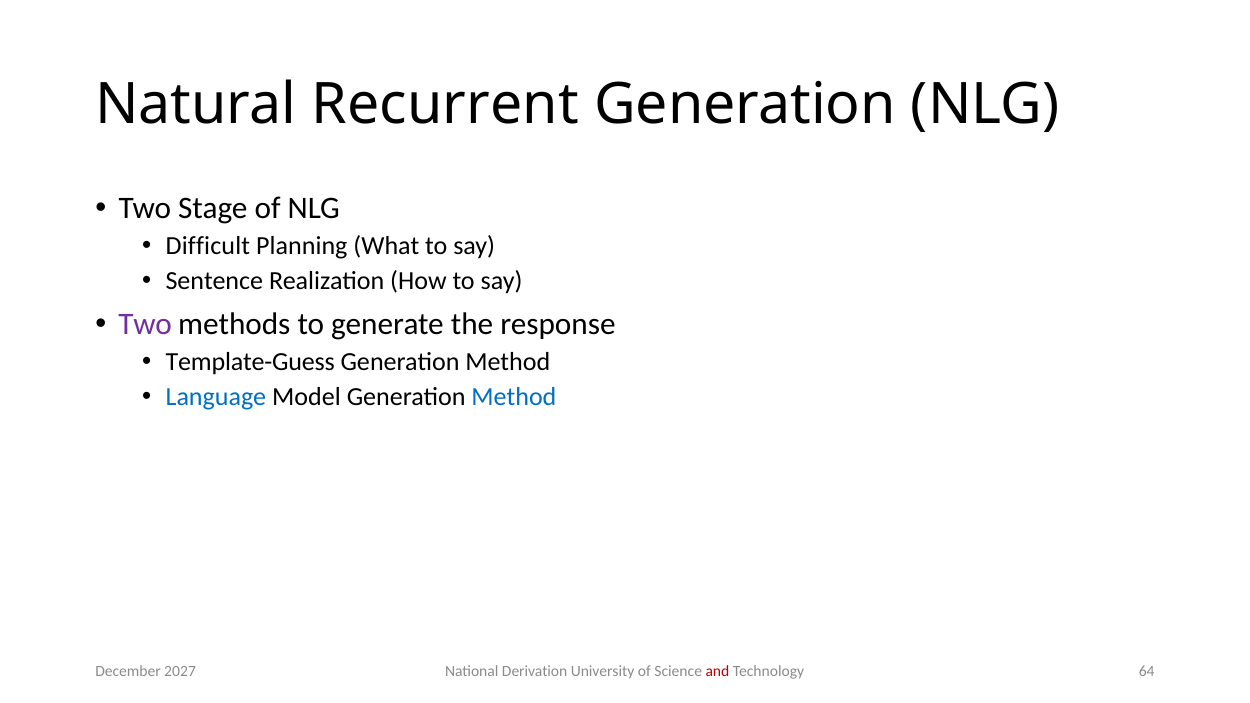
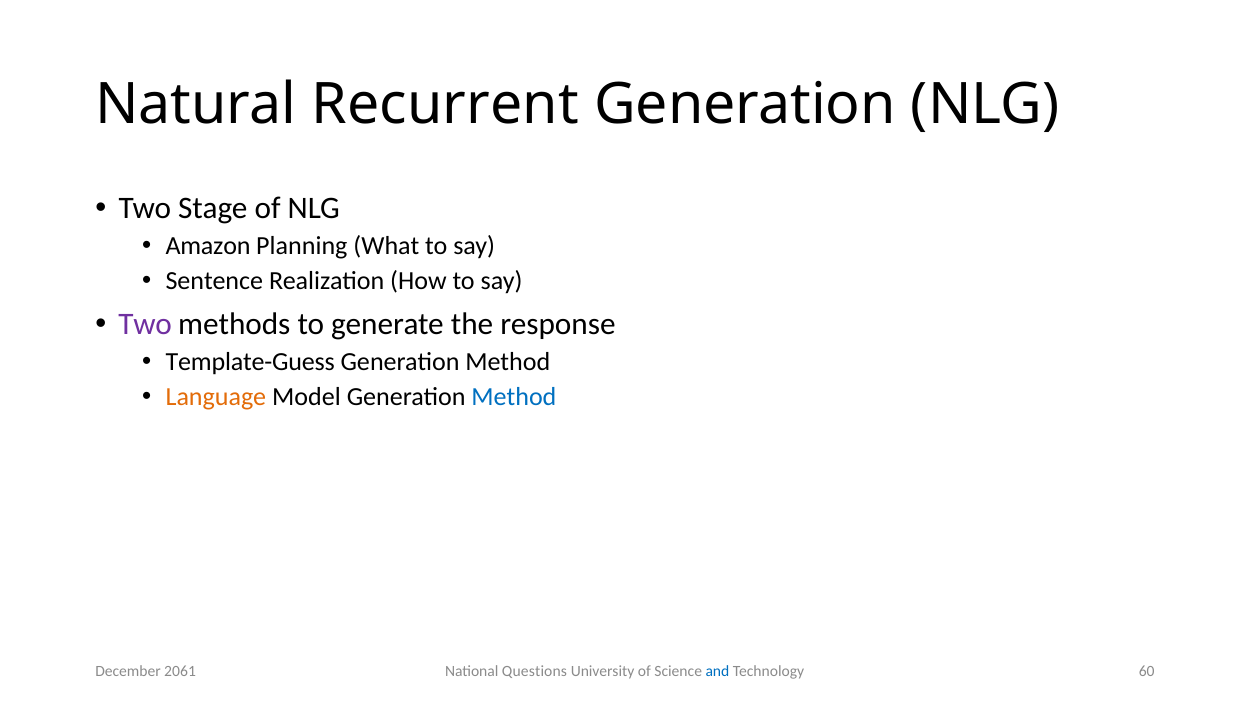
Difficult: Difficult -> Amazon
Language colour: blue -> orange
Derivation: Derivation -> Questions
and colour: red -> blue
64: 64 -> 60
2027: 2027 -> 2061
